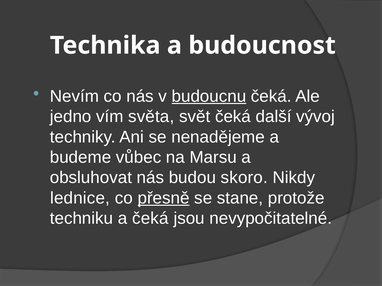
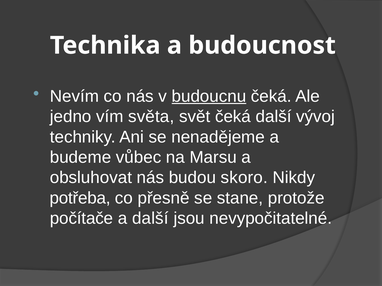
lednice: lednice -> potřeba
přesně underline: present -> none
techniku: techniku -> počítače
a čeká: čeká -> další
